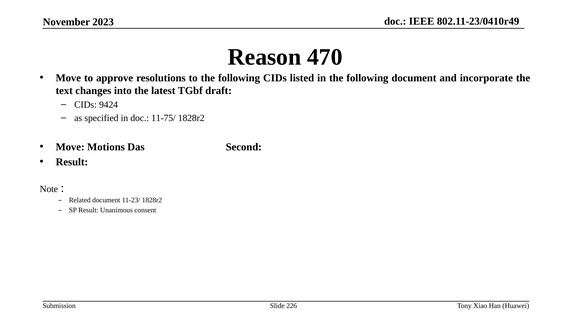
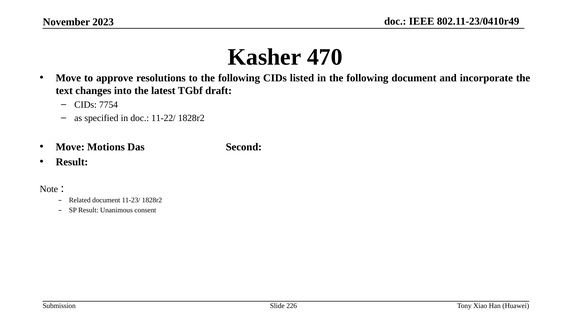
Reason: Reason -> Kasher
9424: 9424 -> 7754
11-75/: 11-75/ -> 11-22/
